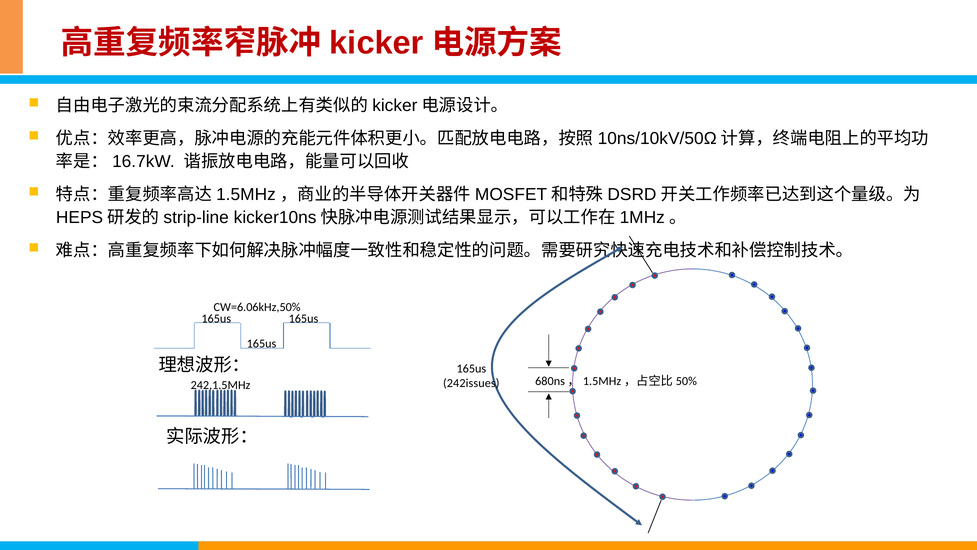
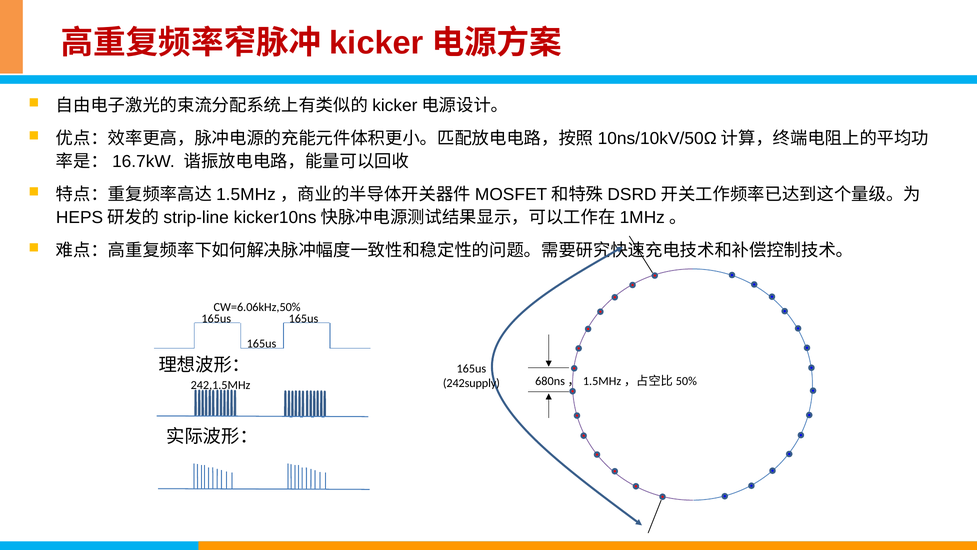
242issues: 242issues -> 242supply
